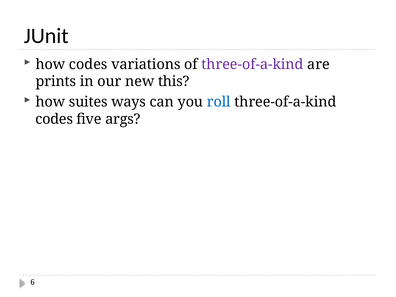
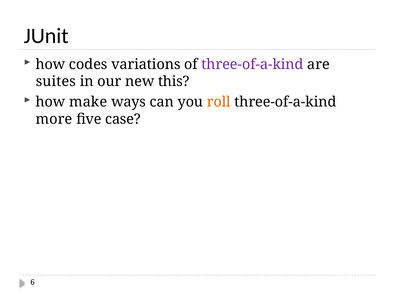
prints: prints -> suites
suites: suites -> make
roll colour: blue -> orange
codes at (54, 119): codes -> more
args: args -> case
